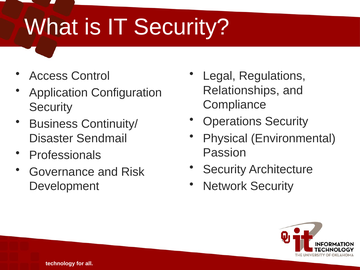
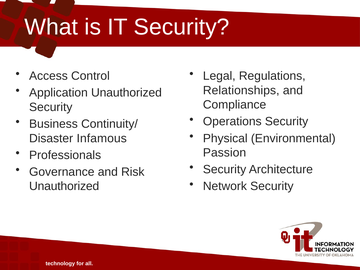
Application Configuration: Configuration -> Unauthorized
Sendmail: Sendmail -> Infamous
Development at (64, 186): Development -> Unauthorized
